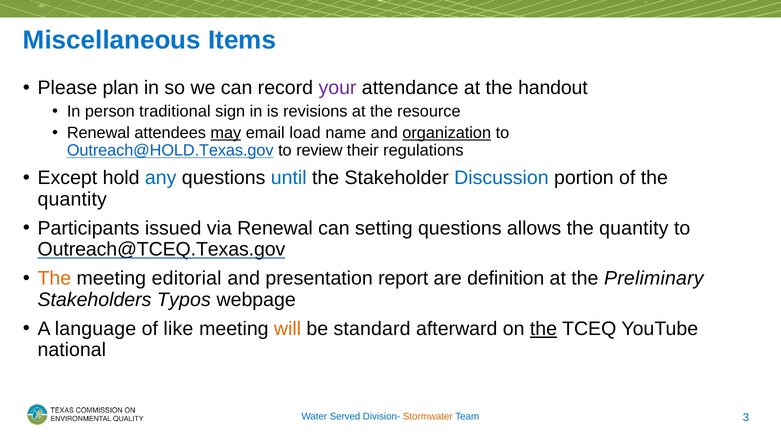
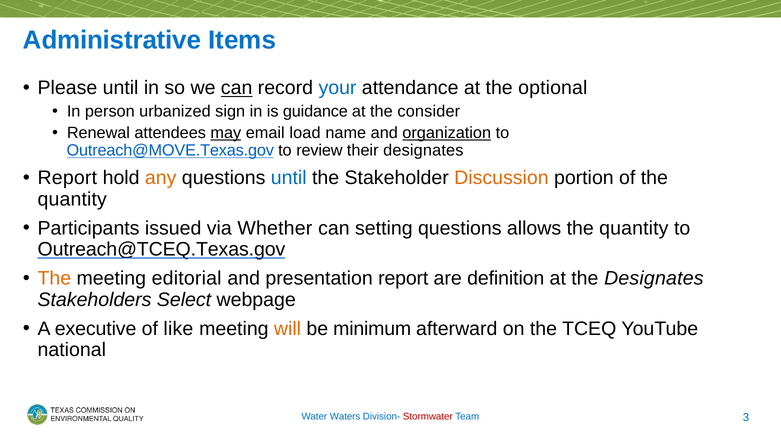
Miscellaneous: Miscellaneous -> Administrative
Please plan: plan -> until
can at (237, 88) underline: none -> present
your colour: purple -> blue
handout: handout -> optional
traditional: traditional -> urbanized
revisions: revisions -> guidance
resource: resource -> consider
Outreach@HOLD.Texas.gov: Outreach@HOLD.Texas.gov -> Outreach@MOVE.Texas.gov
their regulations: regulations -> designates
Except at (67, 178): Except -> Report
any colour: blue -> orange
Discussion colour: blue -> orange
via Renewal: Renewal -> Whether
the Preliminary: Preliminary -> Designates
Typos: Typos -> Select
language: language -> executive
standard: standard -> minimum
the at (543, 329) underline: present -> none
Served: Served -> Waters
Stormwater colour: orange -> red
